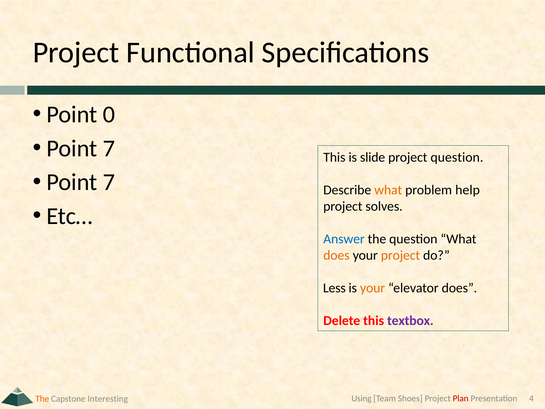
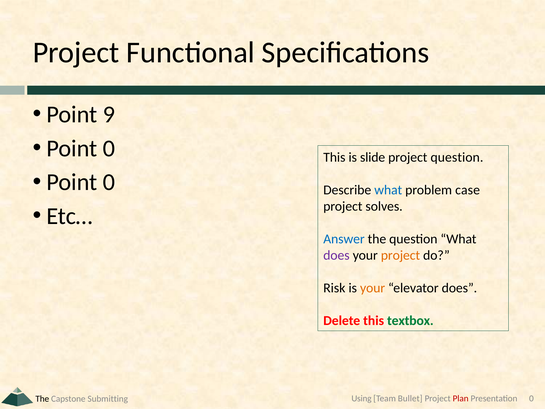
0: 0 -> 9
7 at (109, 148): 7 -> 0
7 at (109, 182): 7 -> 0
what at (388, 190) colour: orange -> blue
help: help -> case
does at (336, 255) colour: orange -> purple
Less: Less -> Risk
textbox colour: purple -> green
Shoes: Shoes -> Bullet
Presentation 4: 4 -> 0
The at (42, 398) colour: orange -> black
Interesting: Interesting -> Submitting
